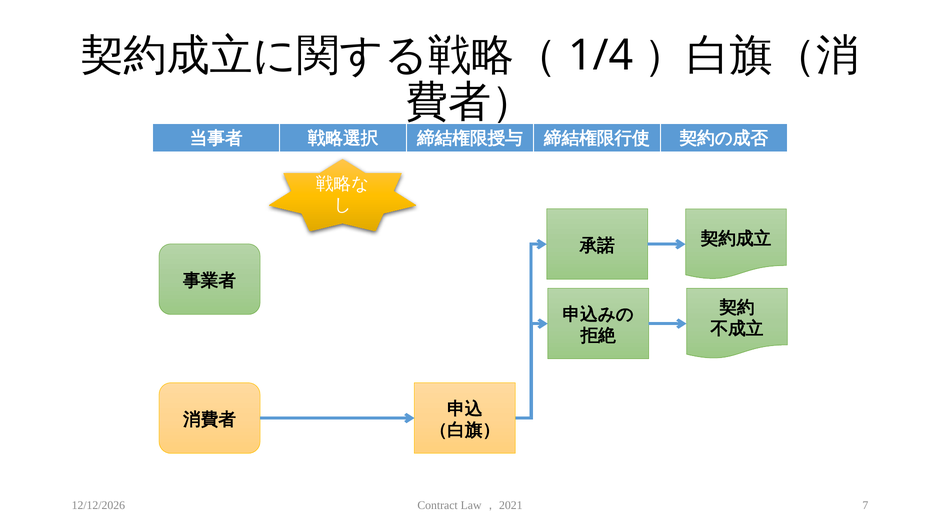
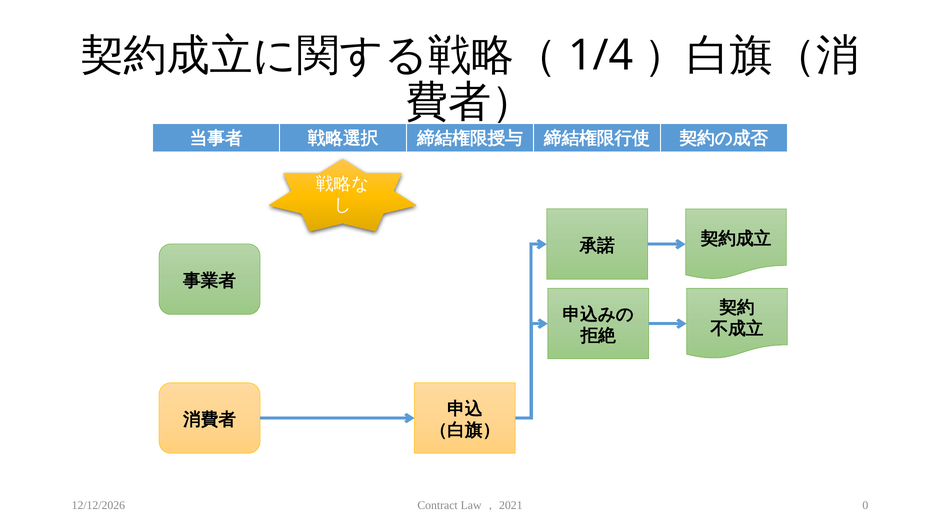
7: 7 -> 0
